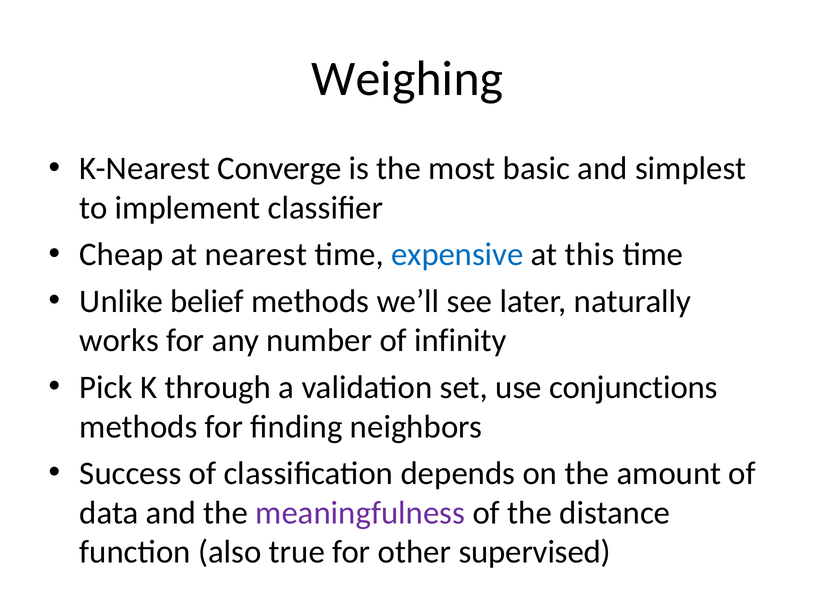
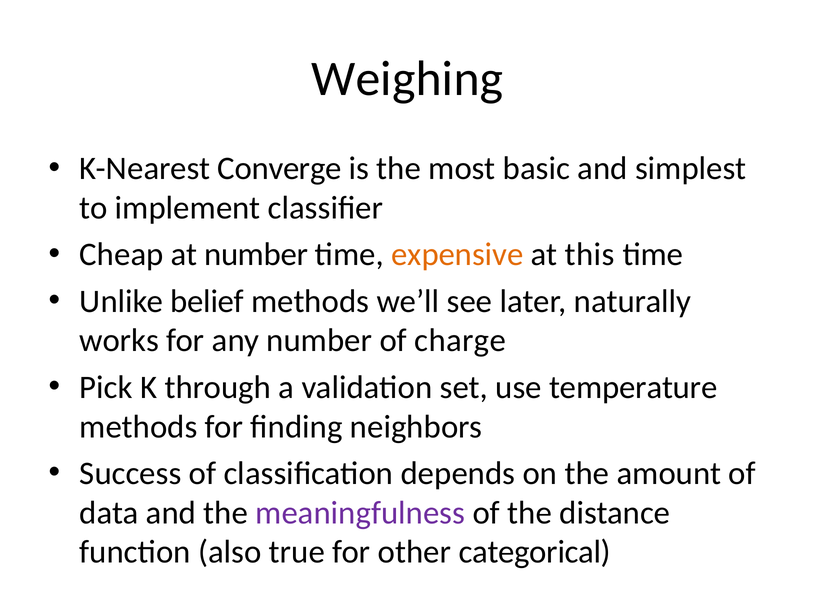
at nearest: nearest -> number
expensive colour: blue -> orange
infinity: infinity -> charge
conjunctions: conjunctions -> temperature
supervised: supervised -> categorical
